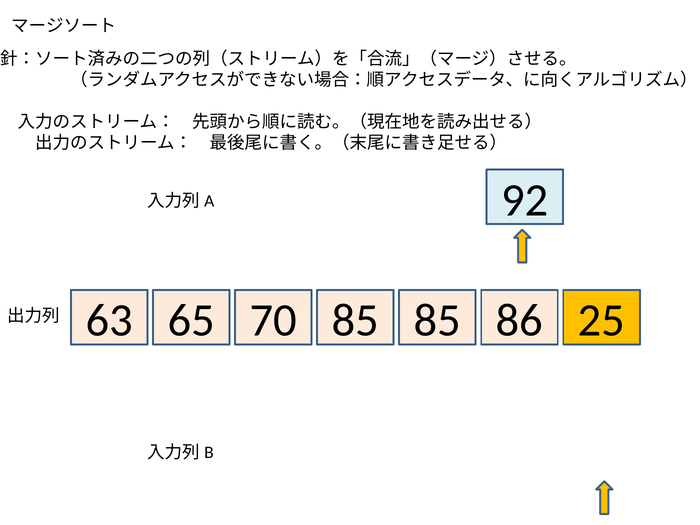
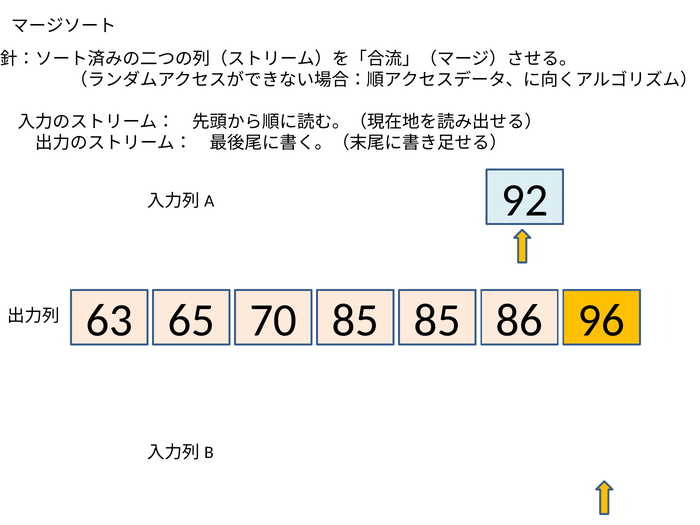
25: 25 -> 96
